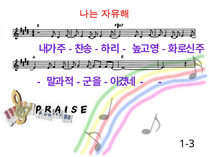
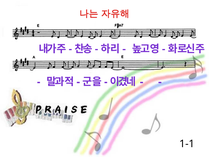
1-3: 1-3 -> 1-1
